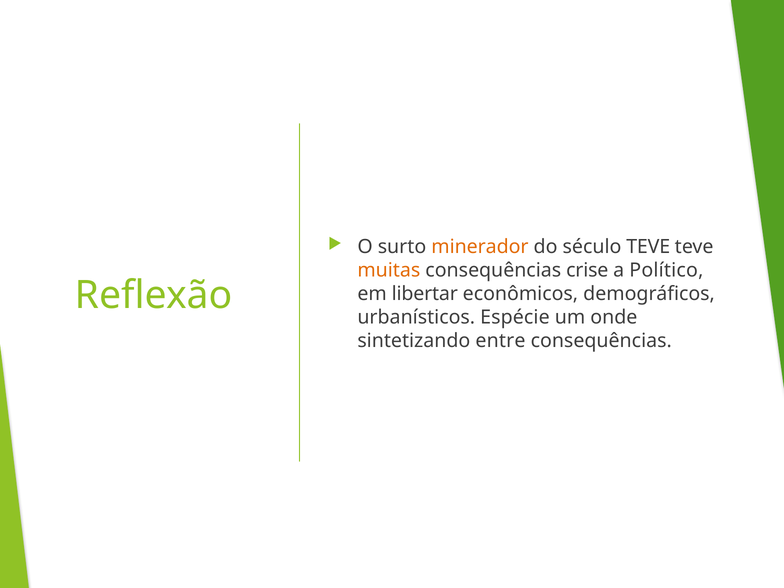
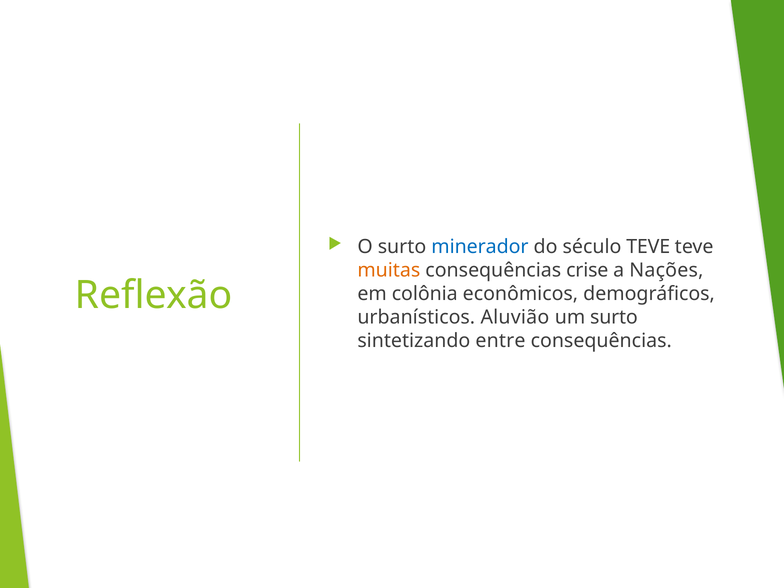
minerador colour: orange -> blue
Político: Político -> Nações
libertar: libertar -> colônia
Espécie: Espécie -> Aluvião
um onde: onde -> surto
